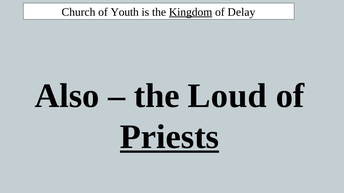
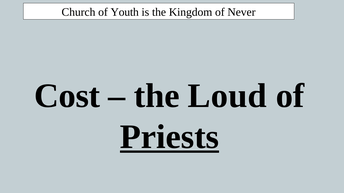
Kingdom underline: present -> none
Delay: Delay -> Never
Also: Also -> Cost
